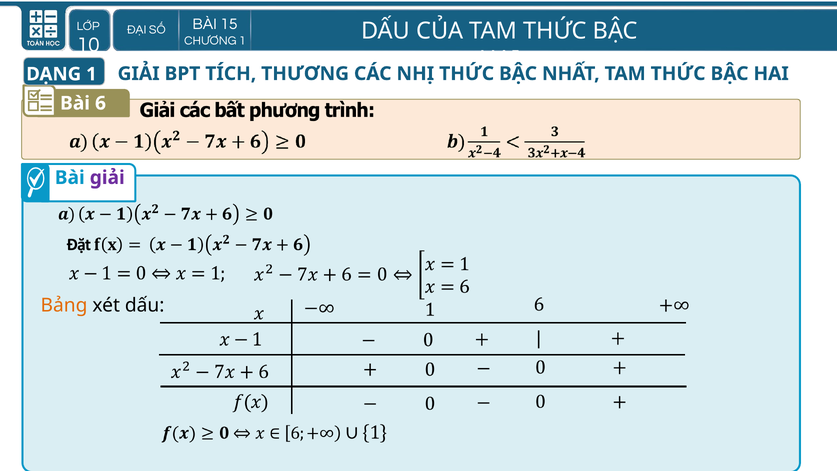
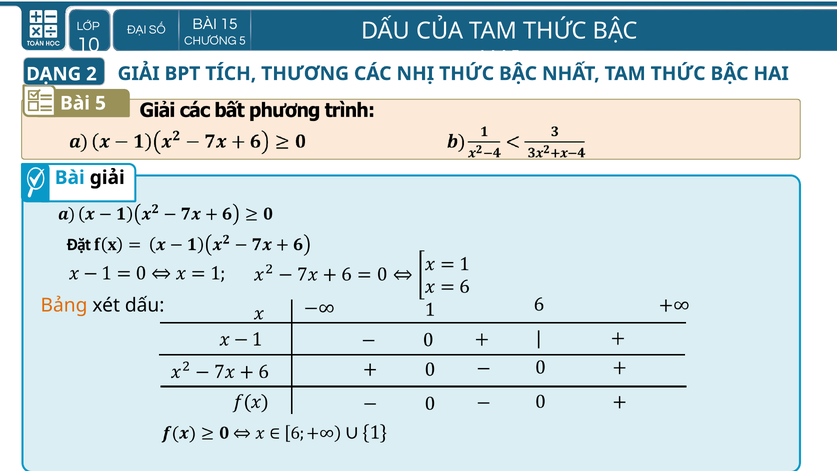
1 at (242, 41): 1 -> 5
DẠNG 1: 1 -> 2
Bài 6: 6 -> 5
giải at (107, 178) colour: purple -> black
